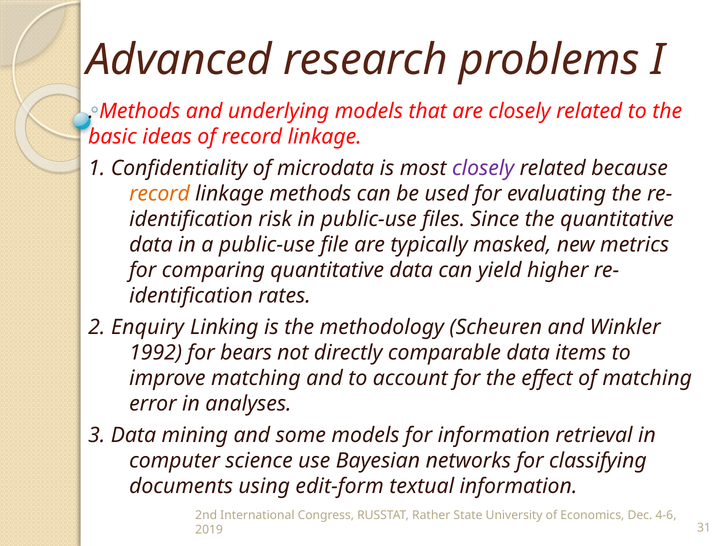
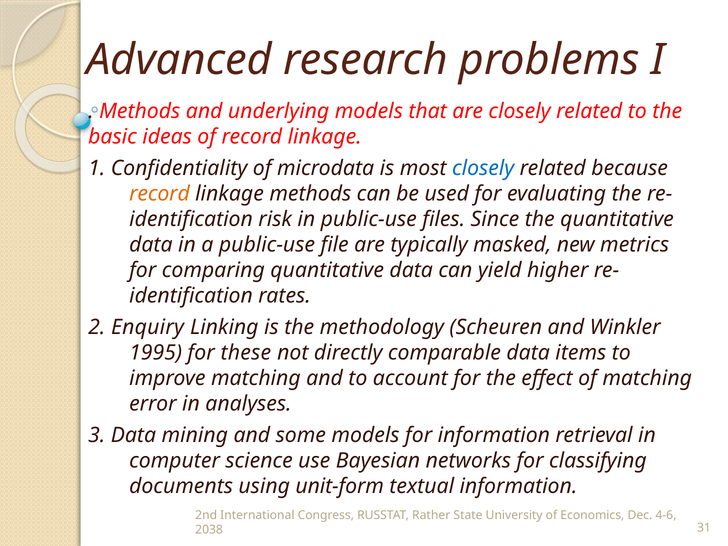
closely at (483, 168) colour: purple -> blue
1992: 1992 -> 1995
bears: bears -> these
edit-form: edit-form -> unit-form
2019: 2019 -> 2038
